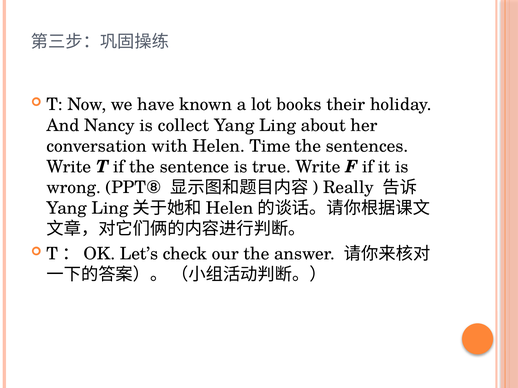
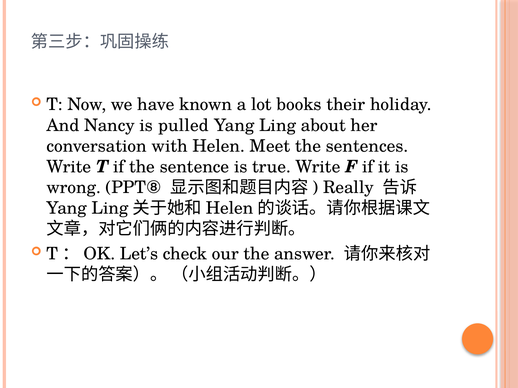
collect: collect -> pulled
Time: Time -> Meet
